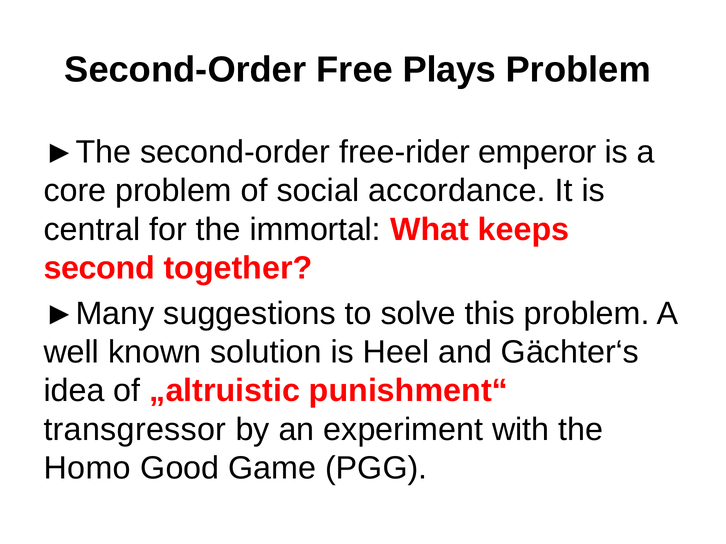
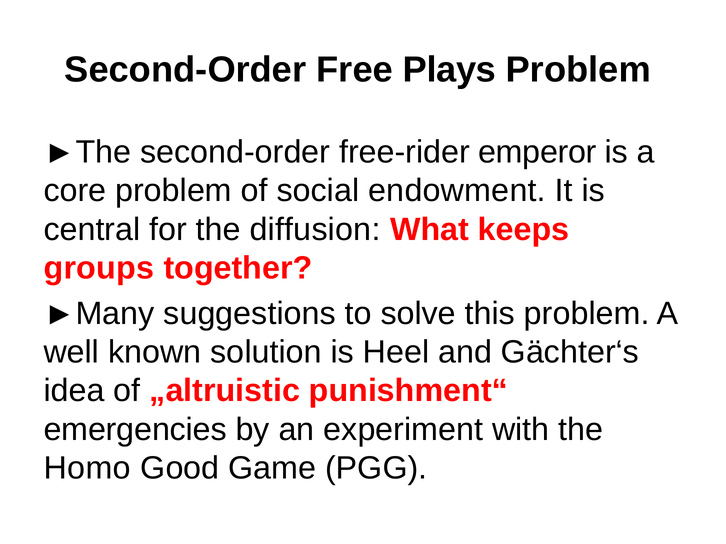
accordance: accordance -> endowment
immortal: immortal -> diffusion
second: second -> groups
transgressor: transgressor -> emergencies
